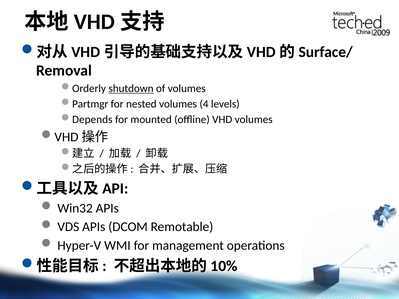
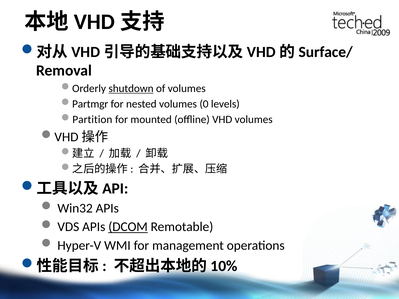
4: 4 -> 0
Depends: Depends -> Partition
DCOM underline: none -> present
